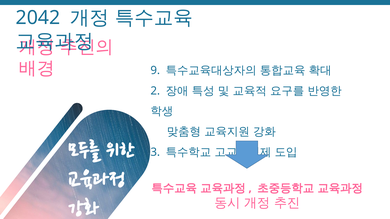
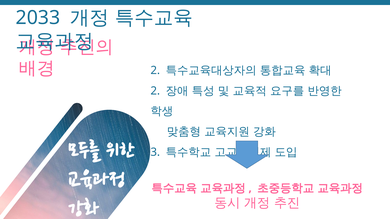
2042: 2042 -> 2033
9 at (155, 70): 9 -> 2
